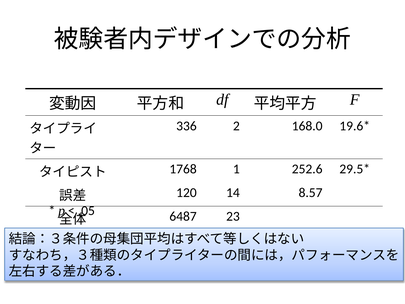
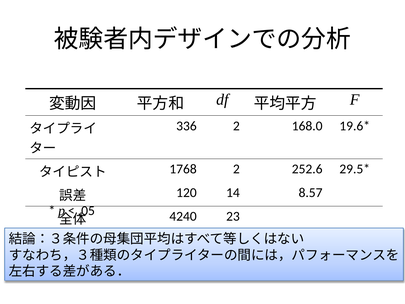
1768 1: 1 -> 2
6487: 6487 -> 4240
